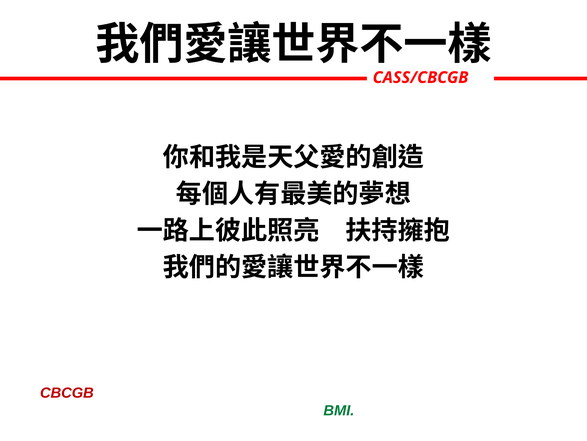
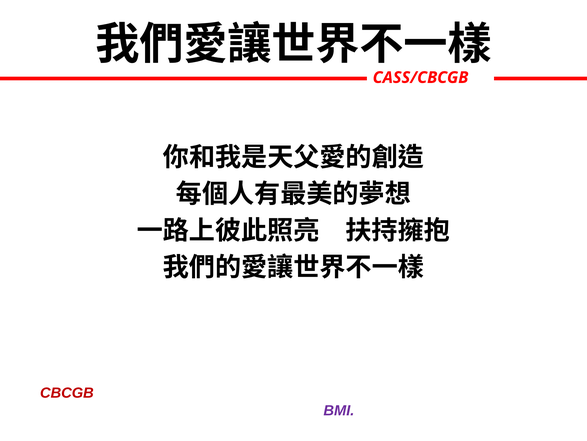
BMI colour: green -> purple
